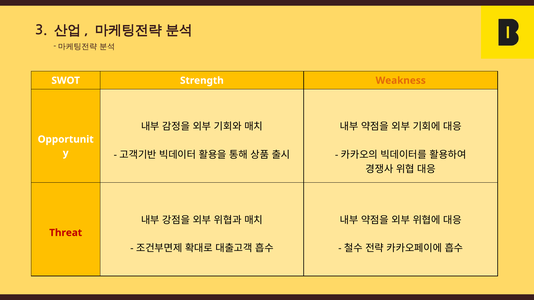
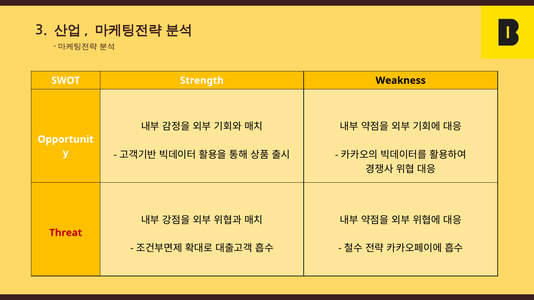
Weakness colour: orange -> black
